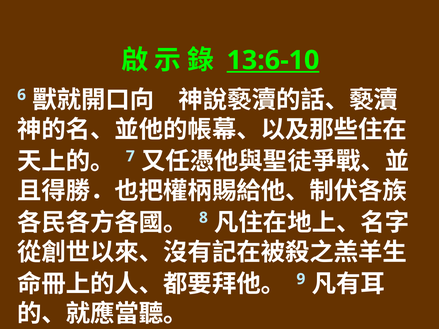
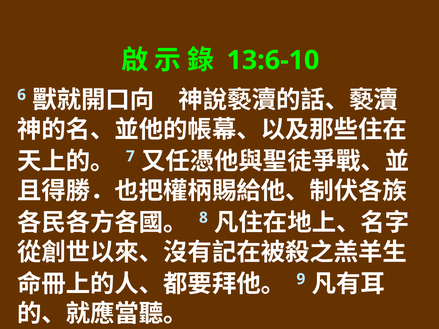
13:6-10 underline: present -> none
